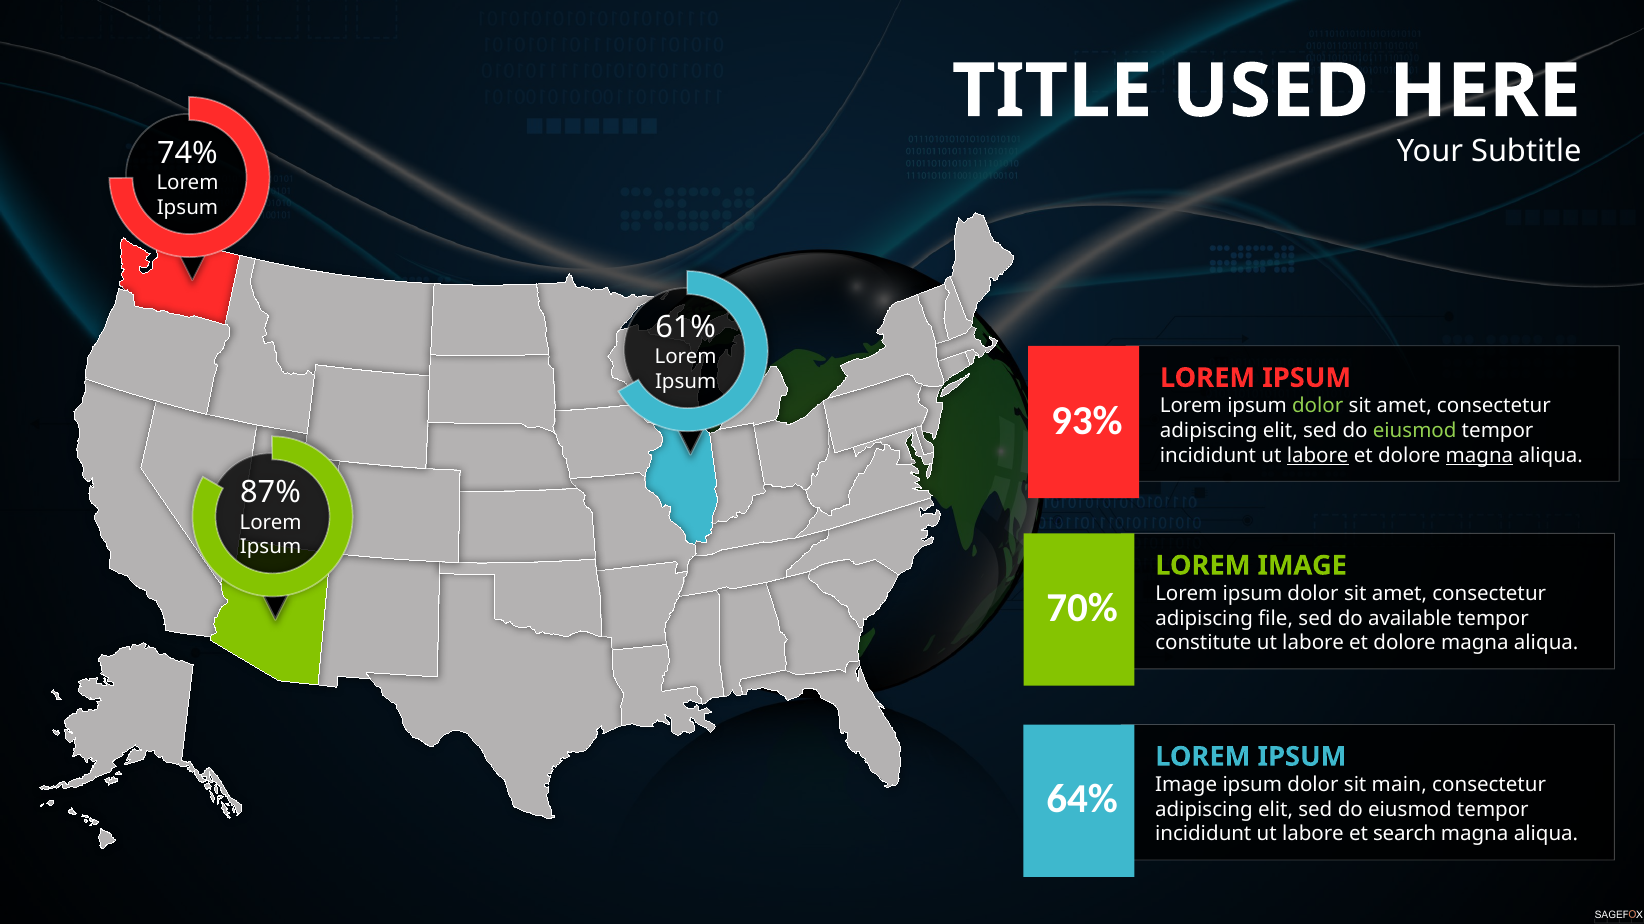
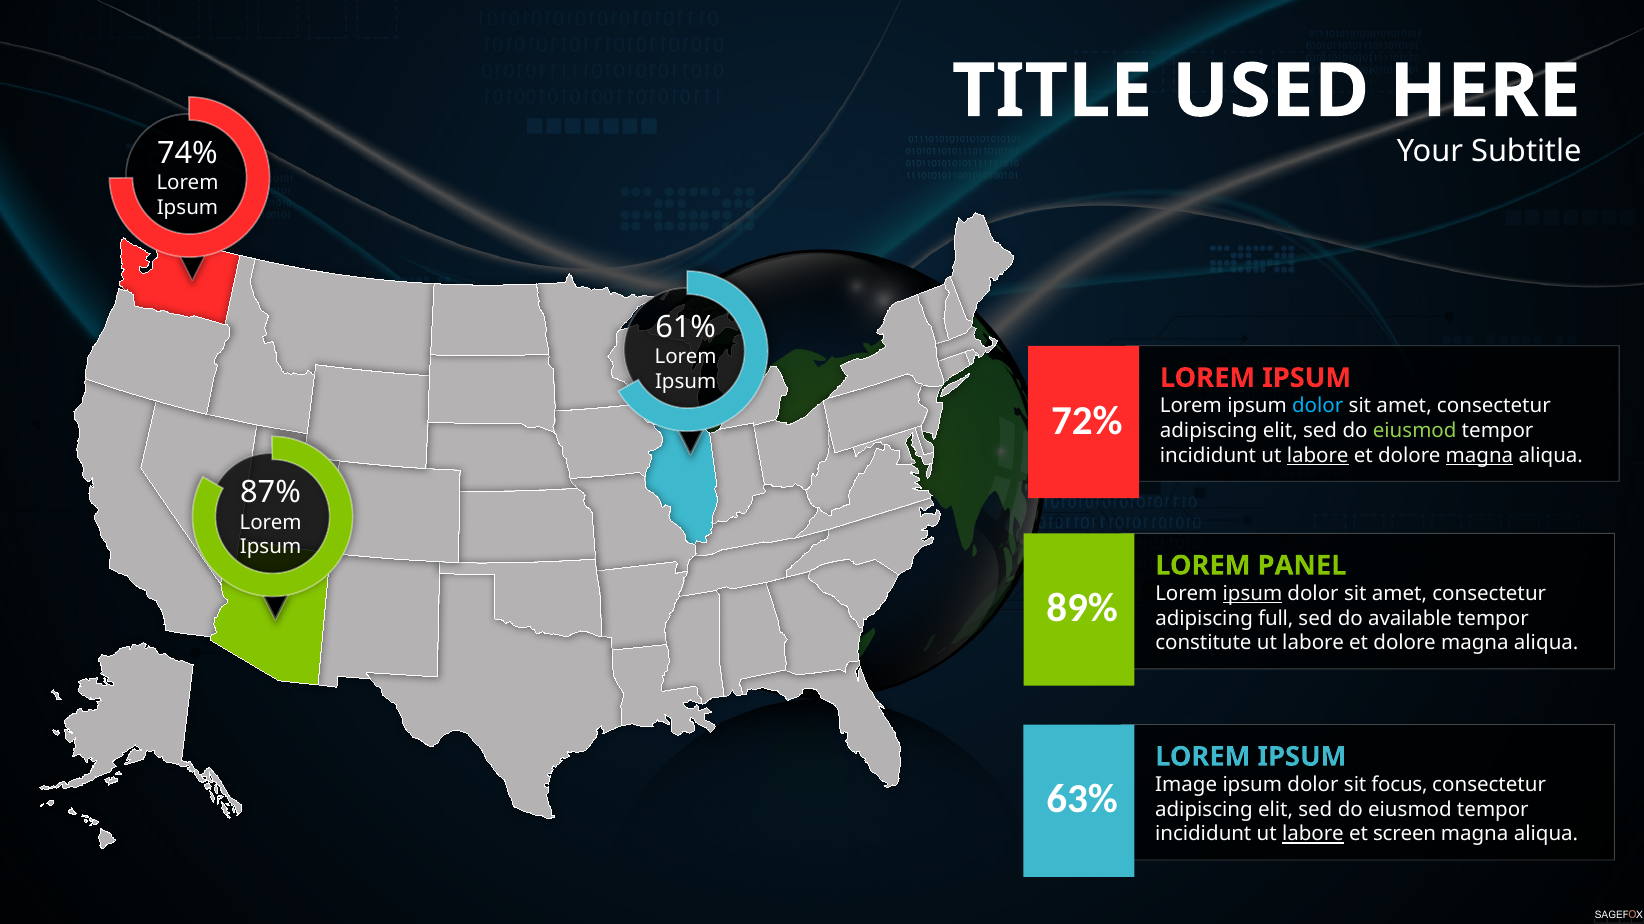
dolor at (1318, 406) colour: light green -> light blue
93%: 93% -> 72%
LOREM IMAGE: IMAGE -> PANEL
ipsum at (1252, 594) underline: none -> present
70%: 70% -> 89%
file: file -> full
main: main -> focus
64%: 64% -> 63%
labore at (1313, 835) underline: none -> present
search: search -> screen
